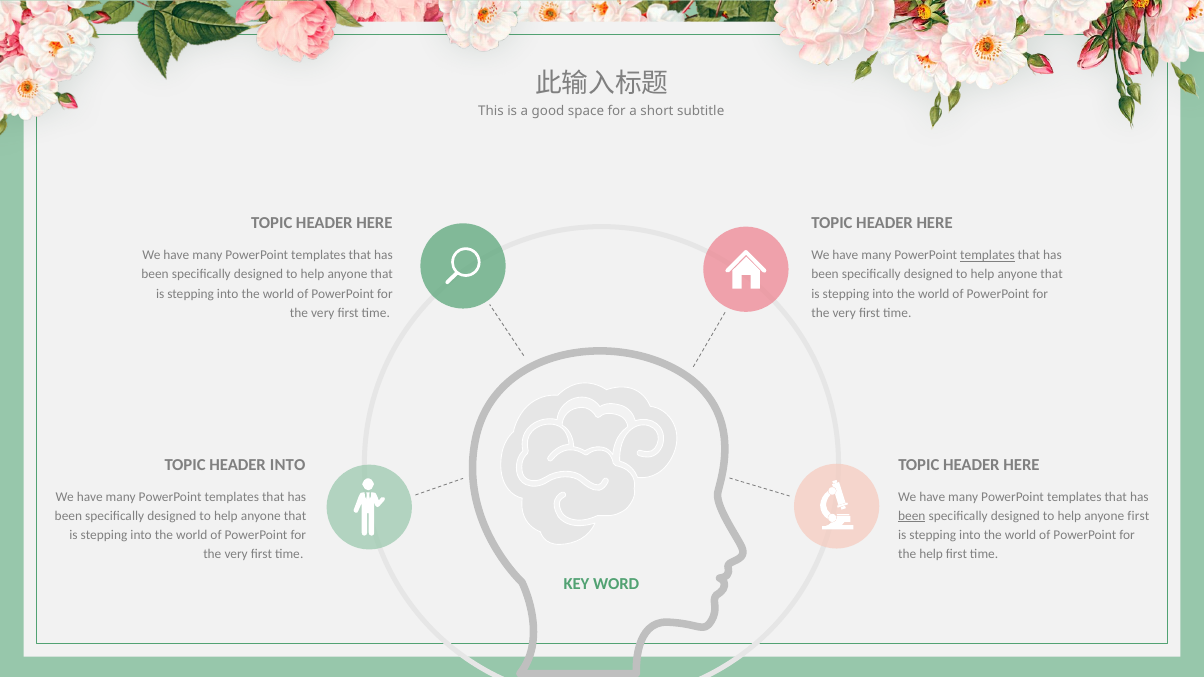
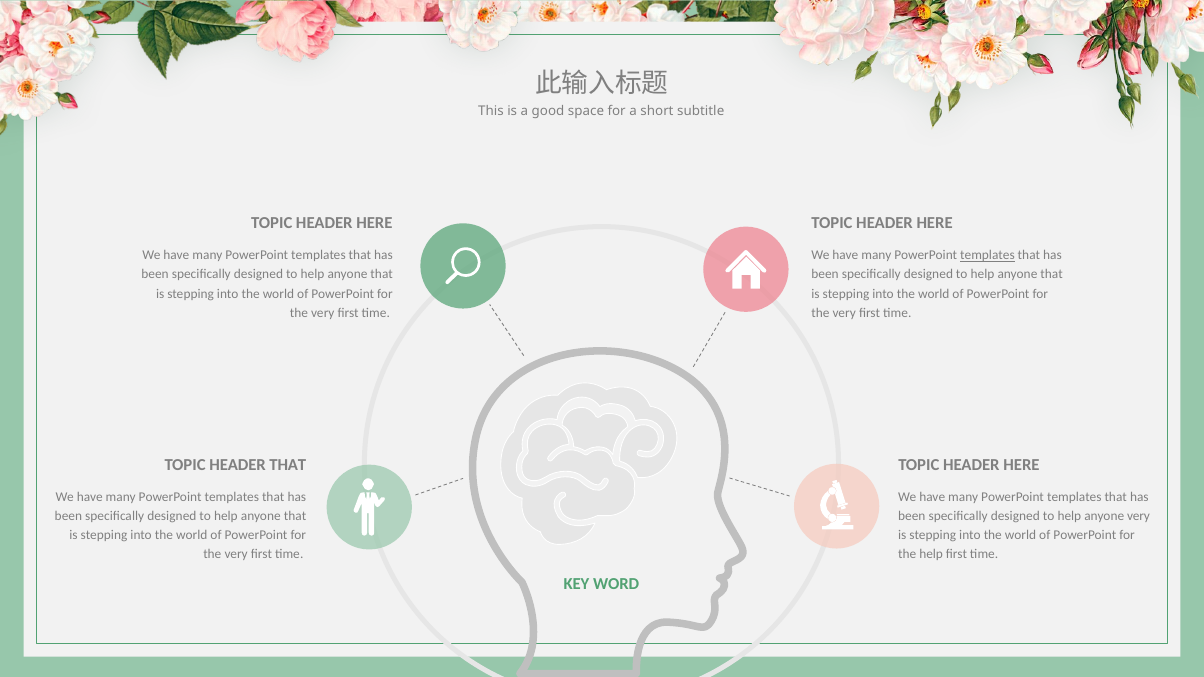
HEADER INTO: INTO -> THAT
been at (912, 516) underline: present -> none
anyone first: first -> very
